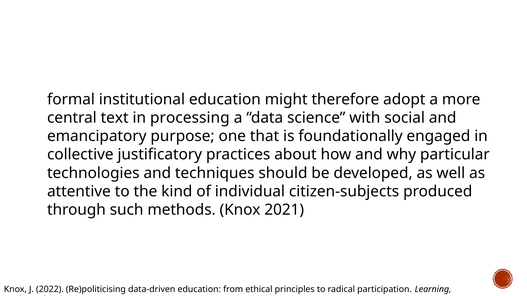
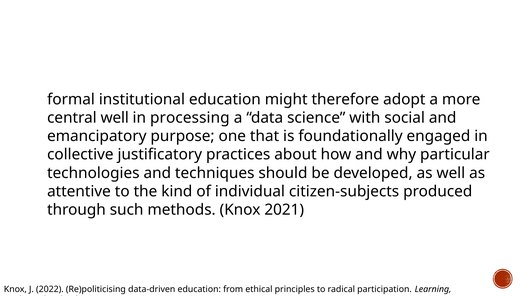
central text: text -> well
